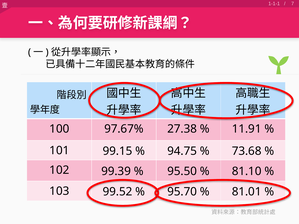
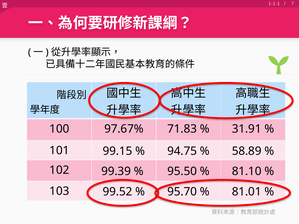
27.38: 27.38 -> 71.83
11.91: 11.91 -> 31.91
73.68: 73.68 -> 58.89
